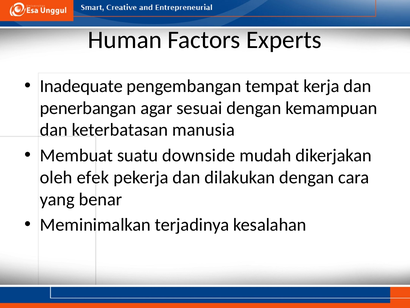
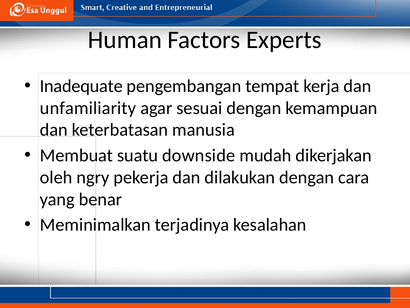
penerbangan: penerbangan -> unfamiliarity
efek: efek -> ngry
